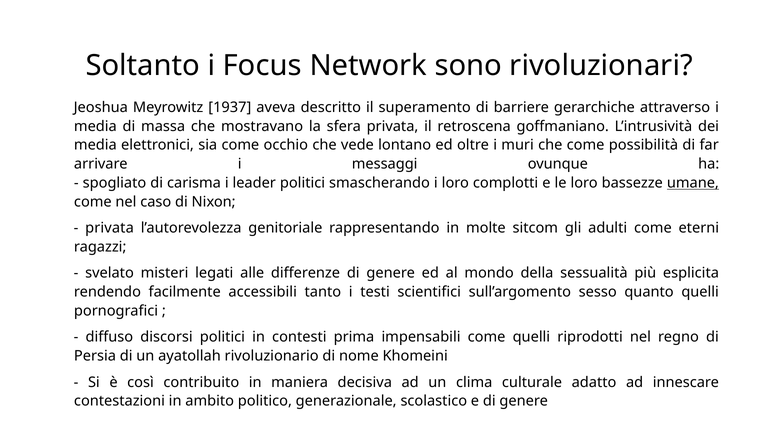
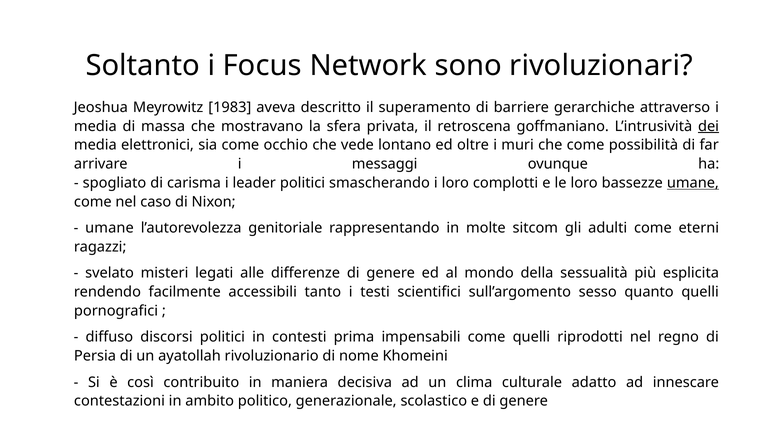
1937: 1937 -> 1983
dei underline: none -> present
privata at (110, 228): privata -> umane
